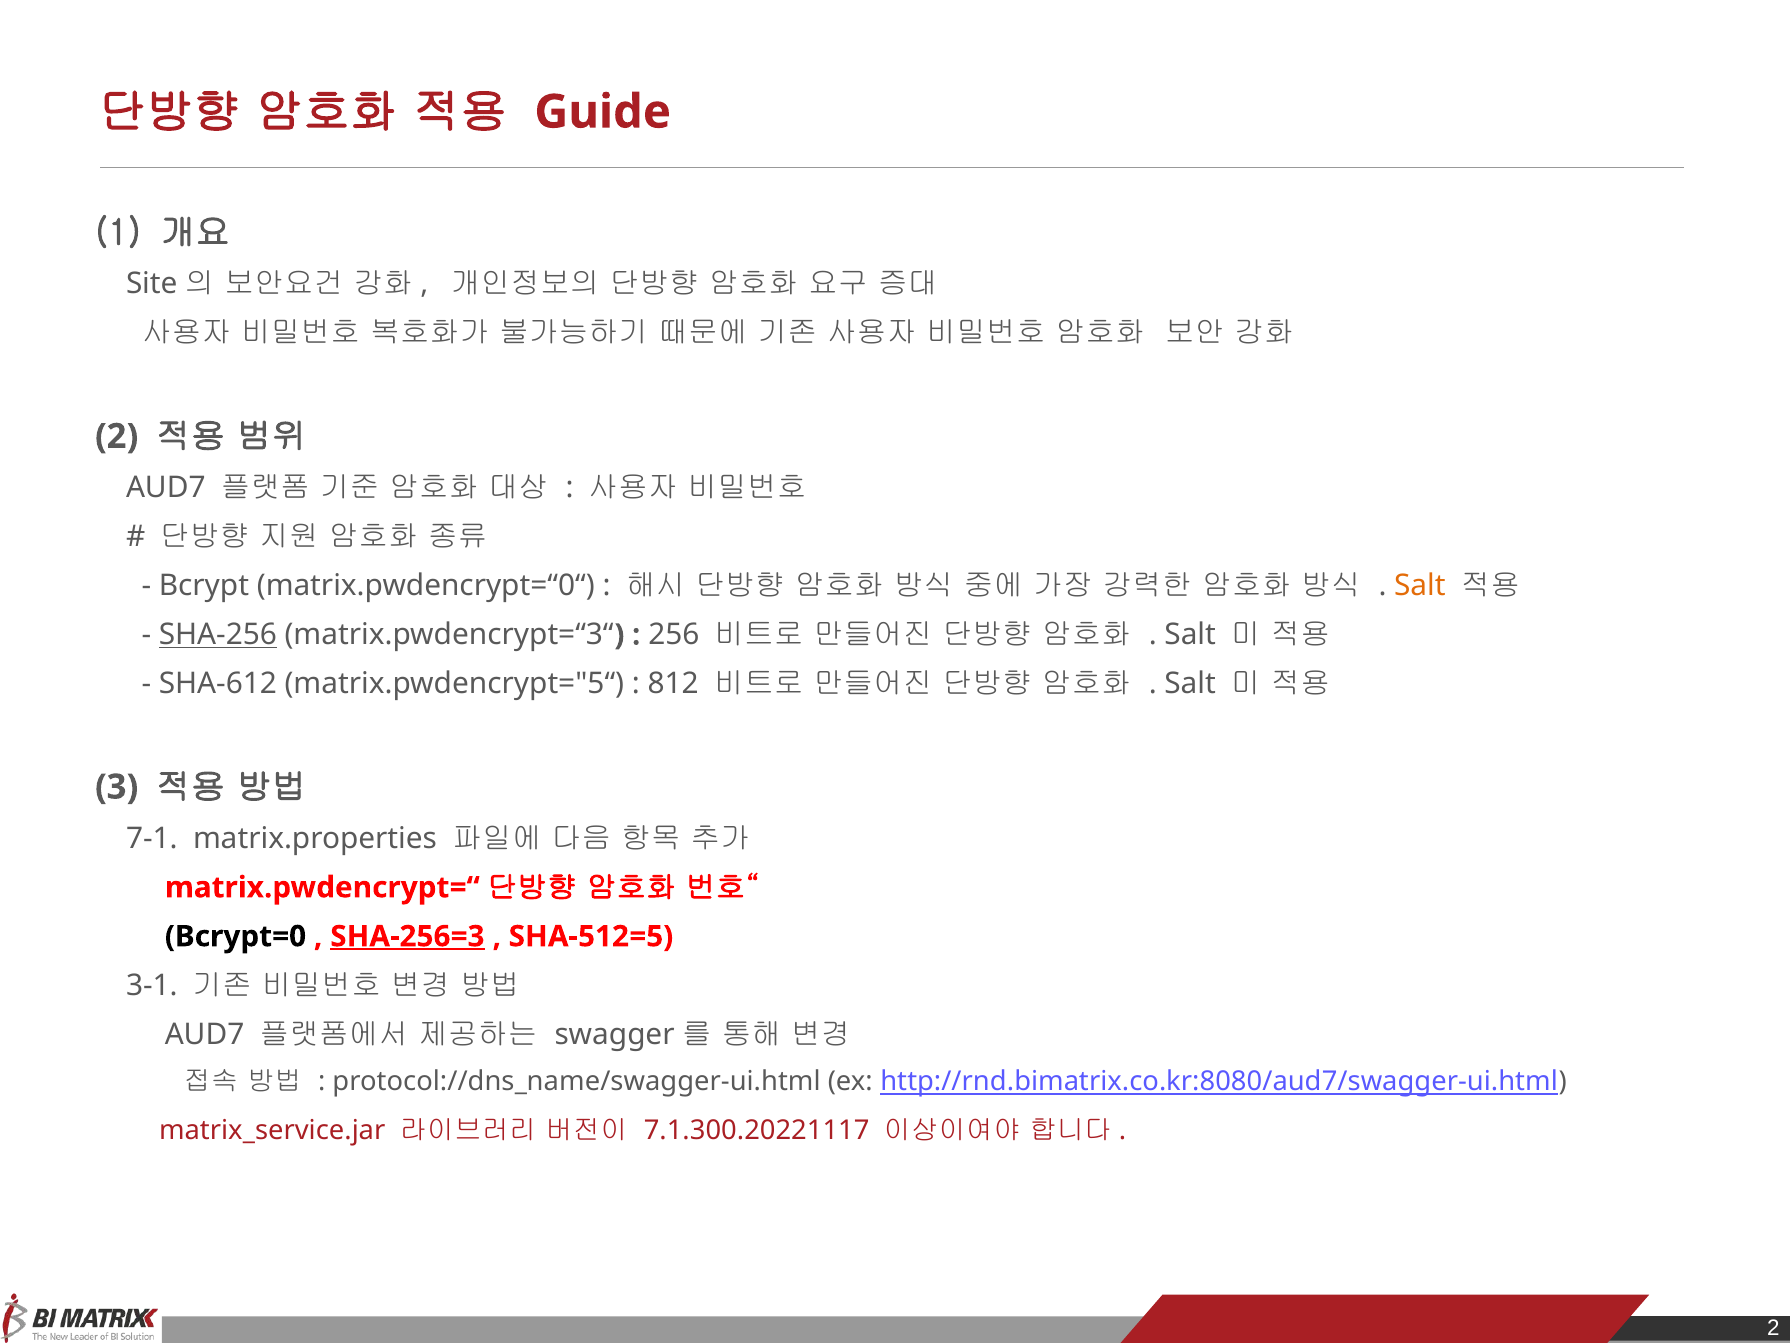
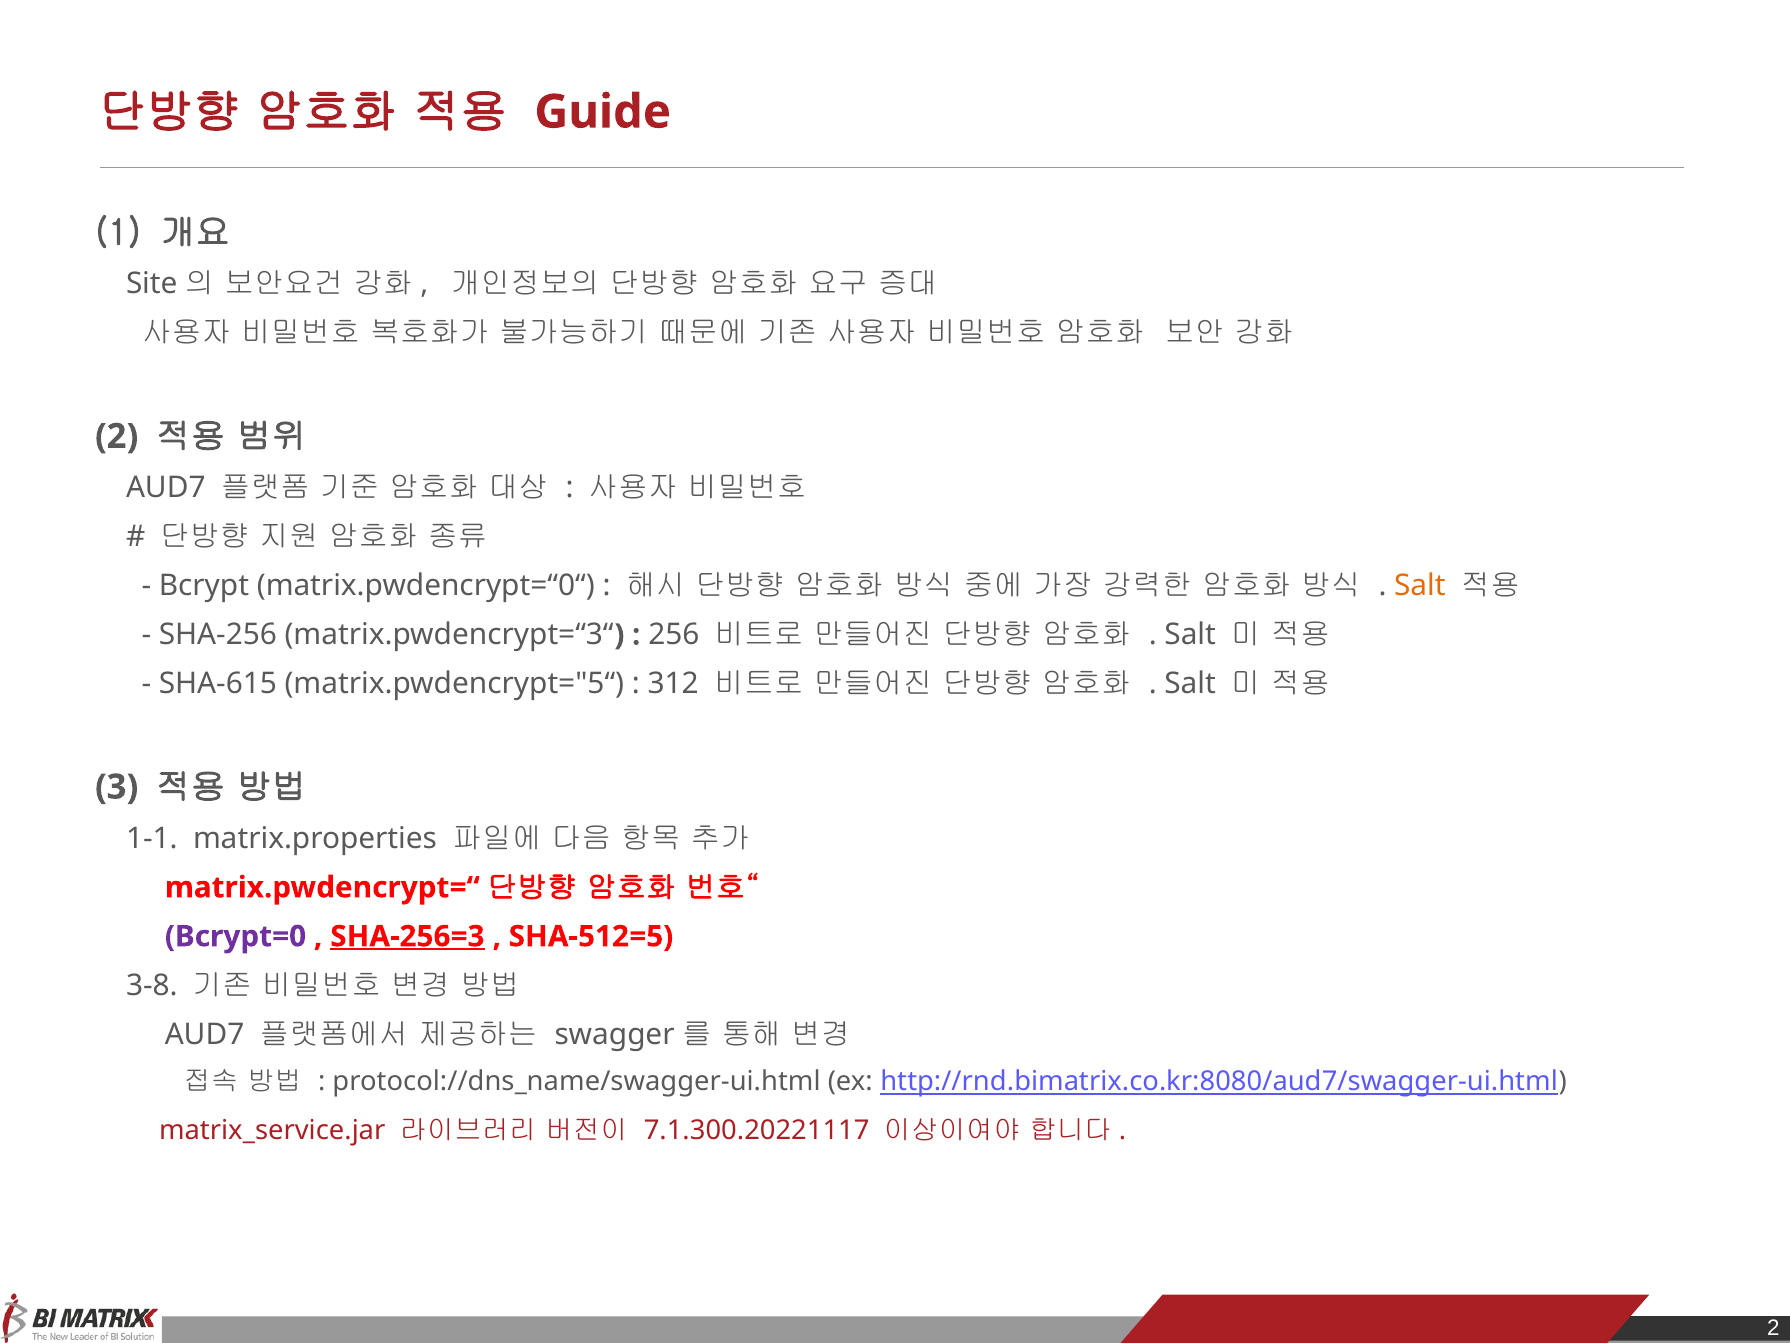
SHA-256 underline: present -> none
SHA-612: SHA-612 -> SHA-615
812: 812 -> 312
7-1: 7-1 -> 1-1
Bcrypt=0 colour: black -> purple
3-1: 3-1 -> 3-8
